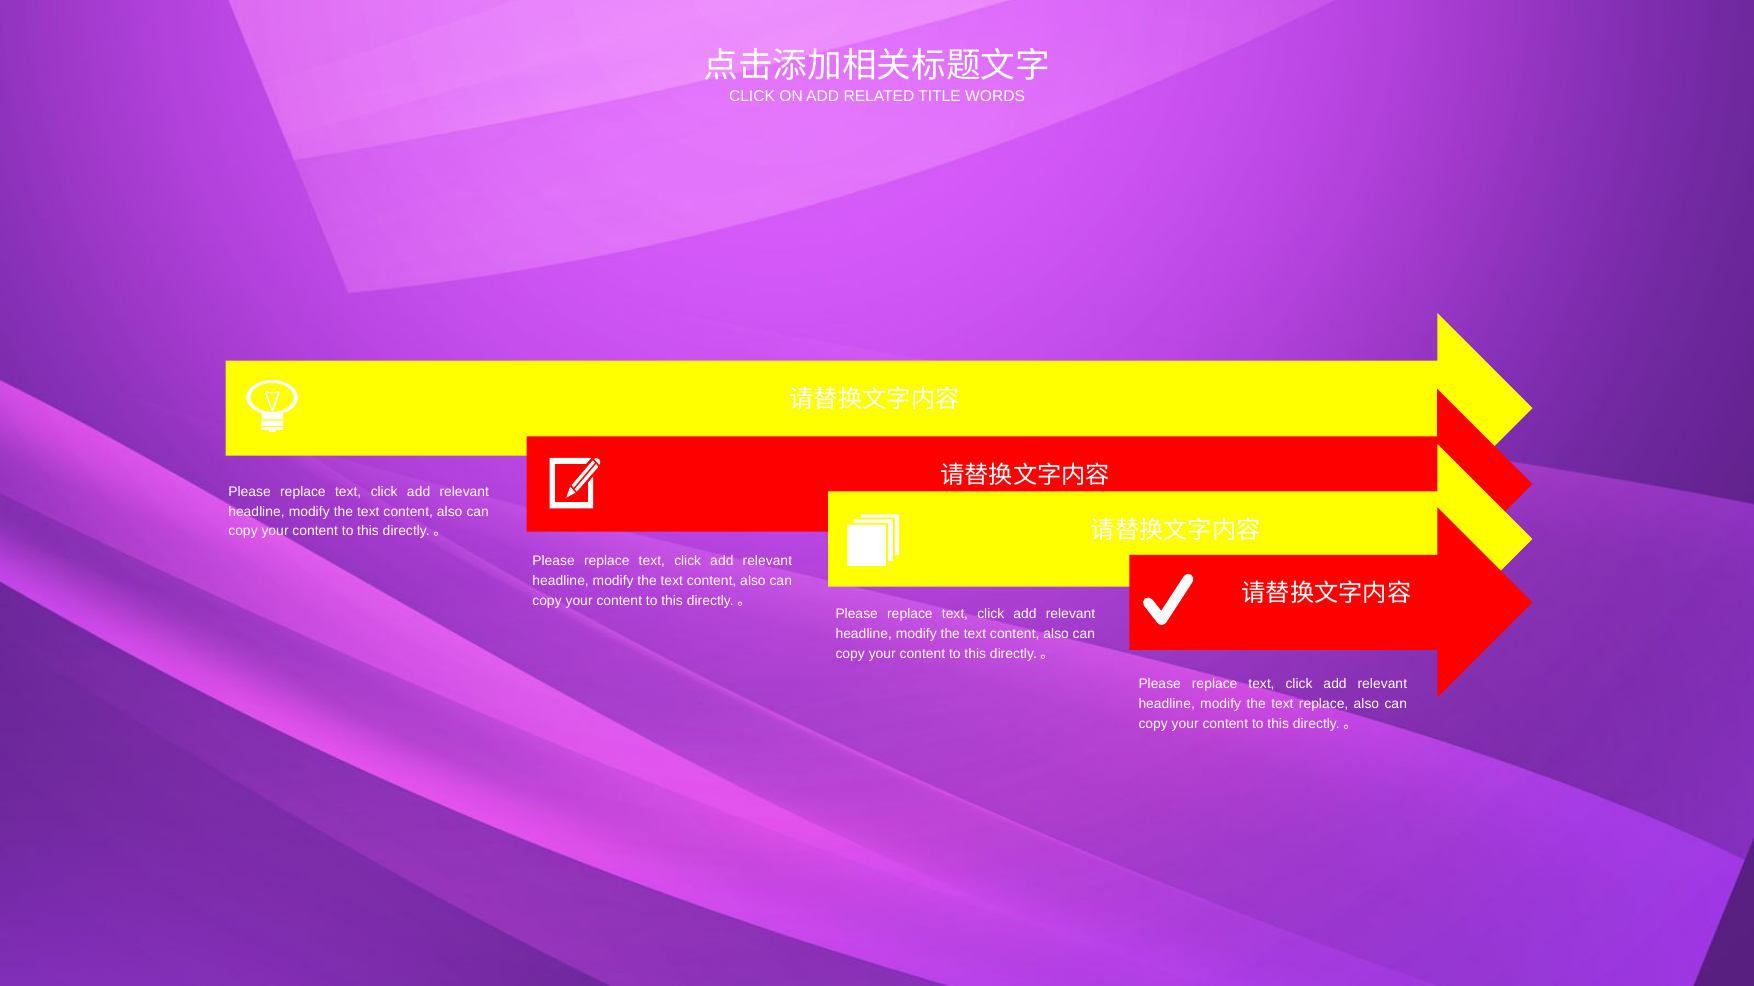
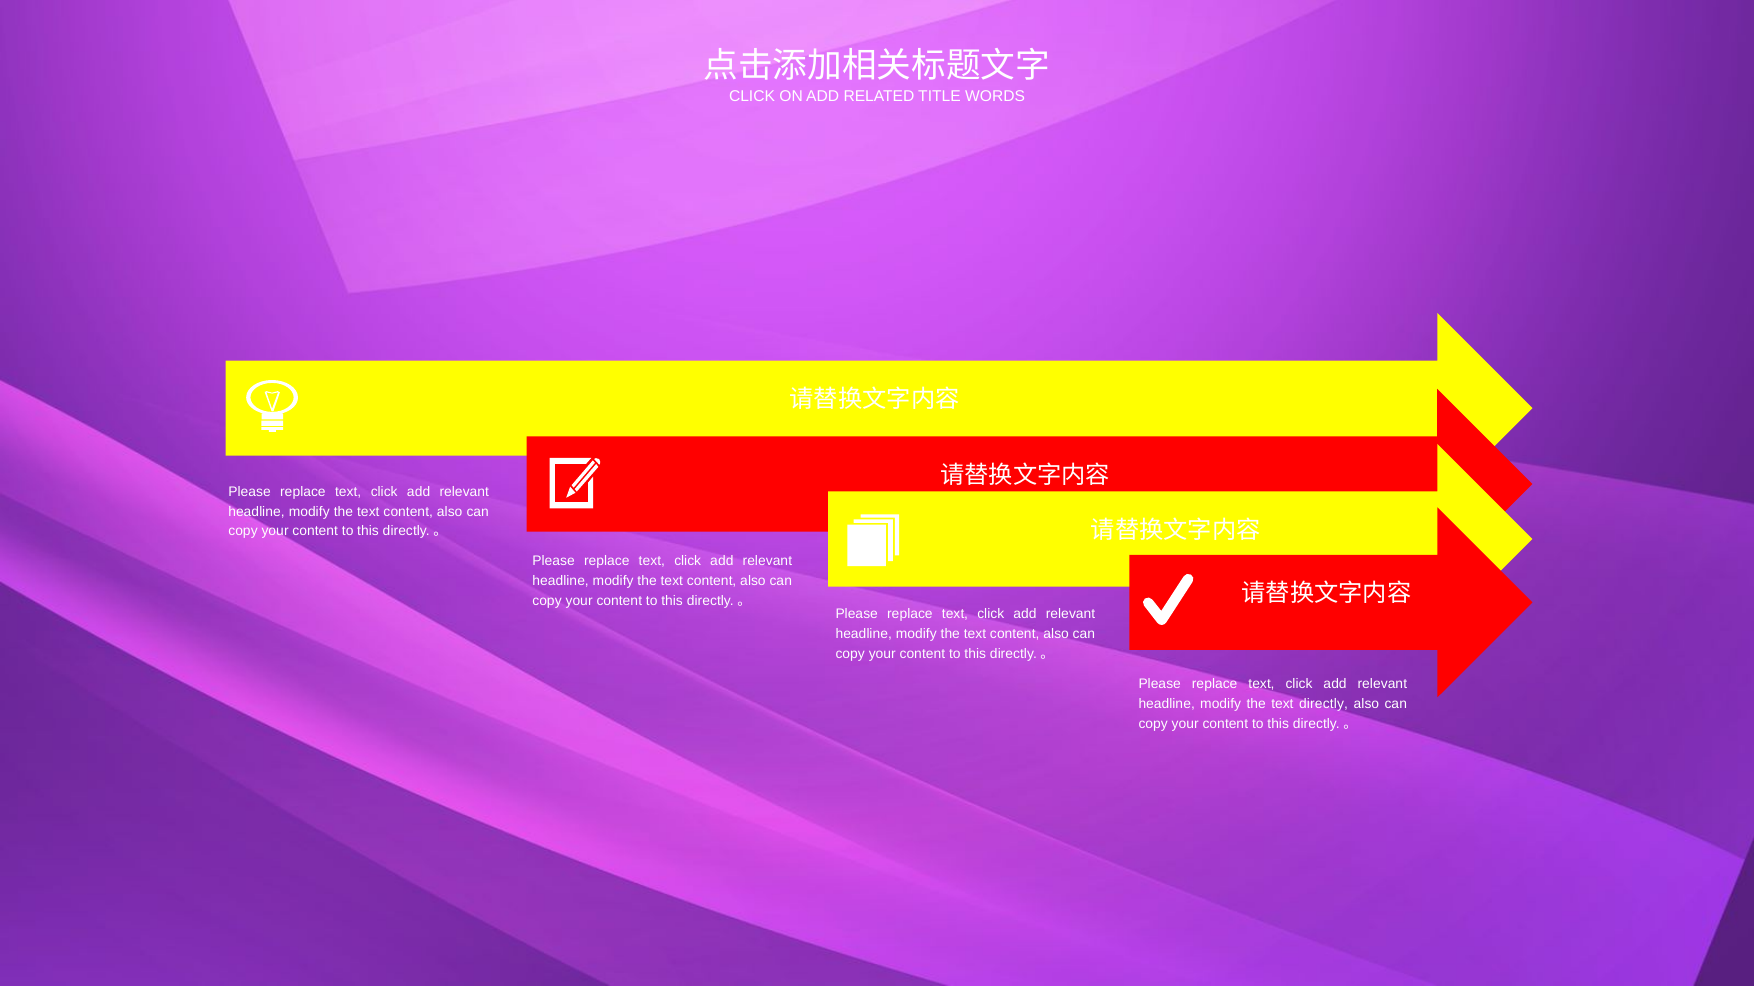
text replace: replace -> directly
